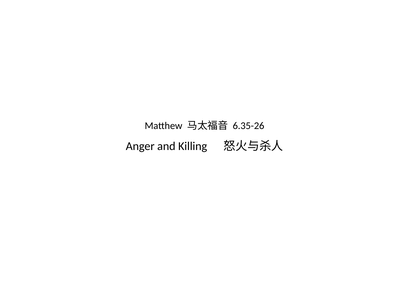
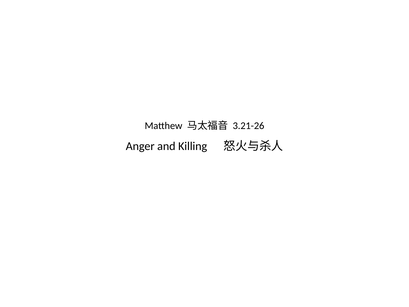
6.35-26: 6.35-26 -> 3.21-26
